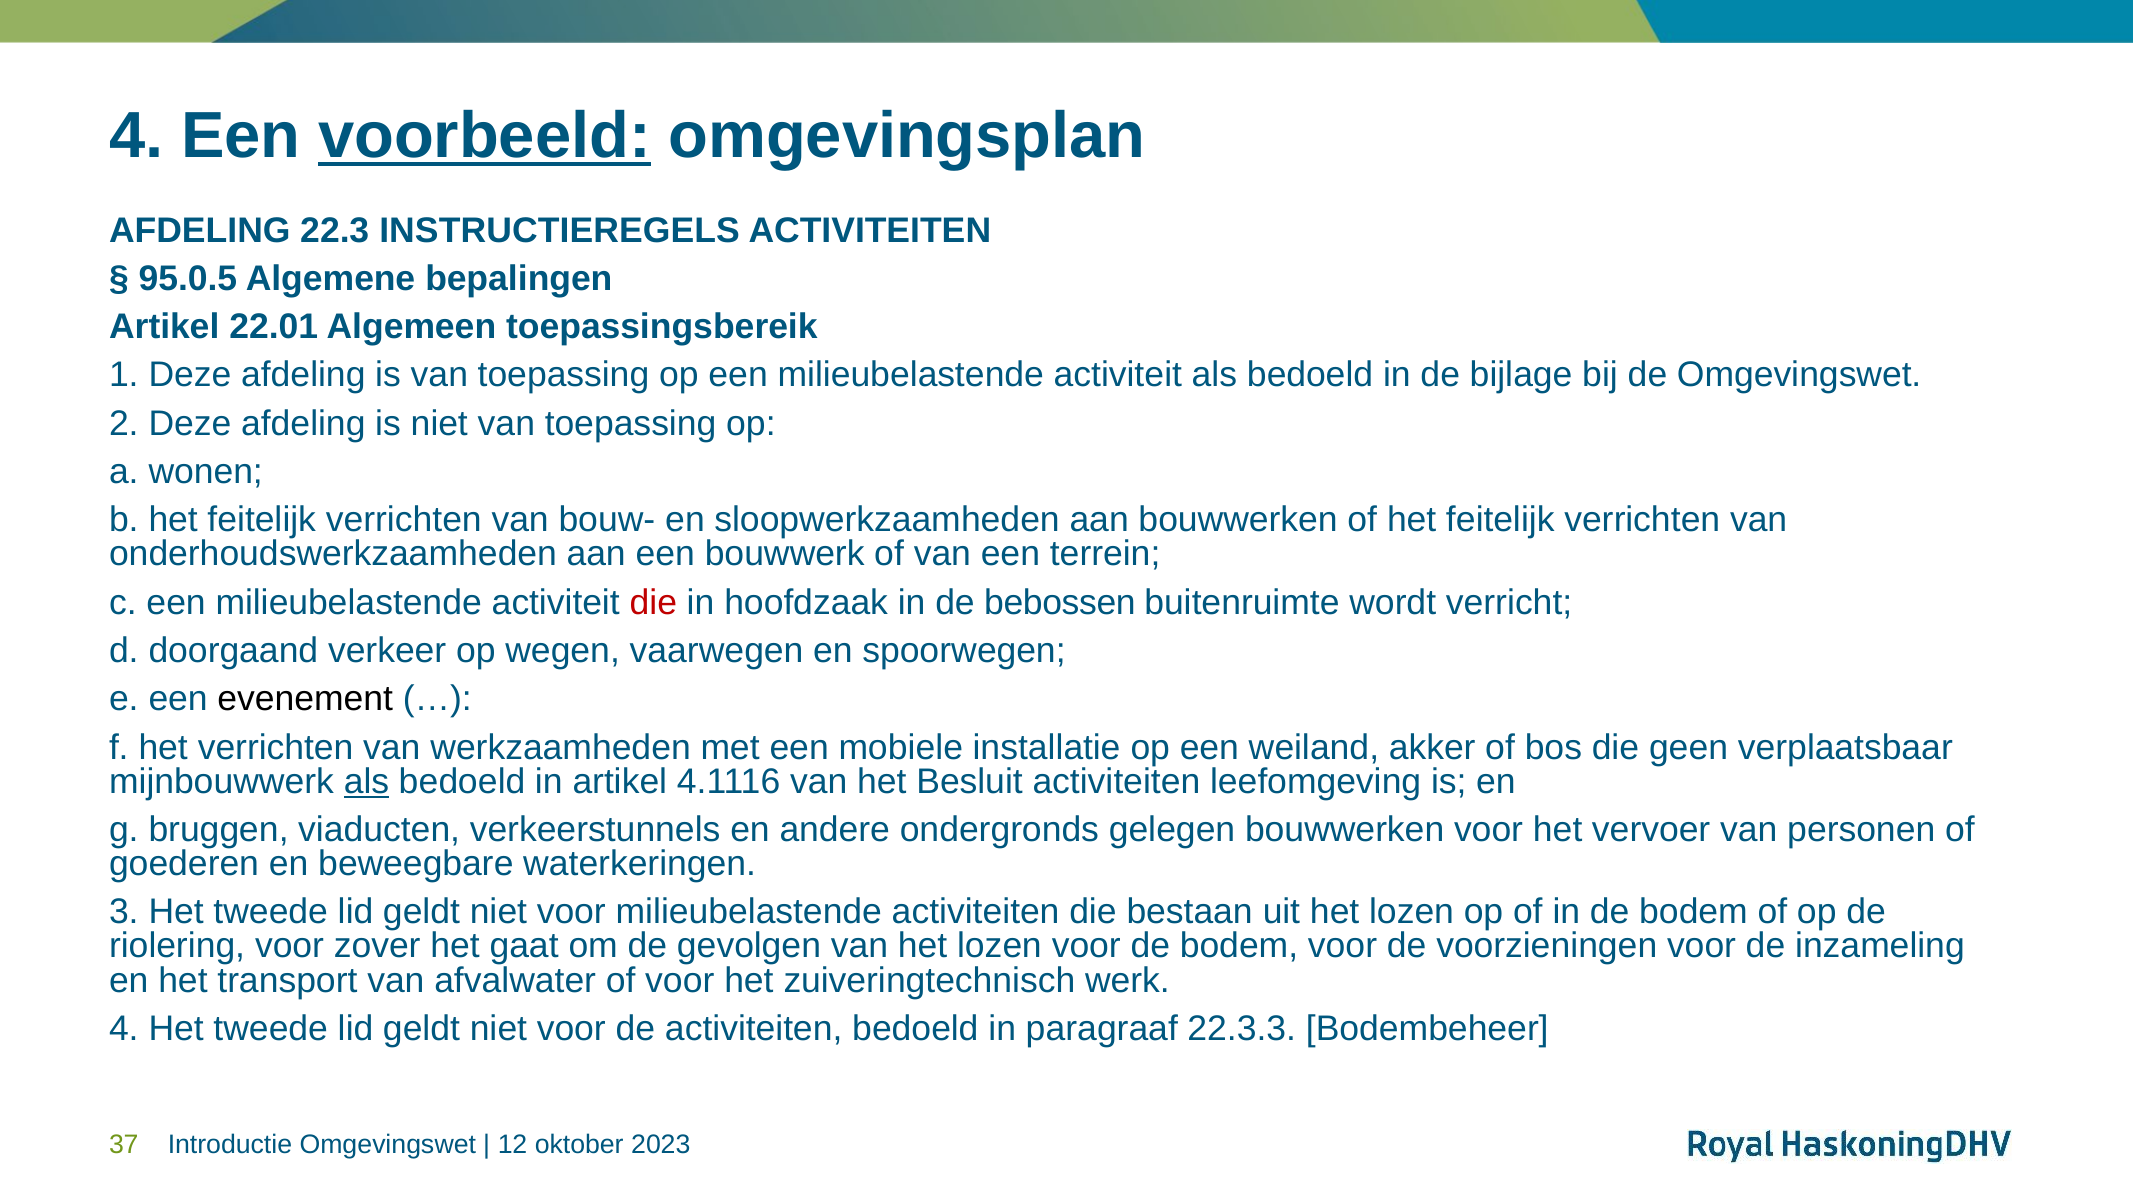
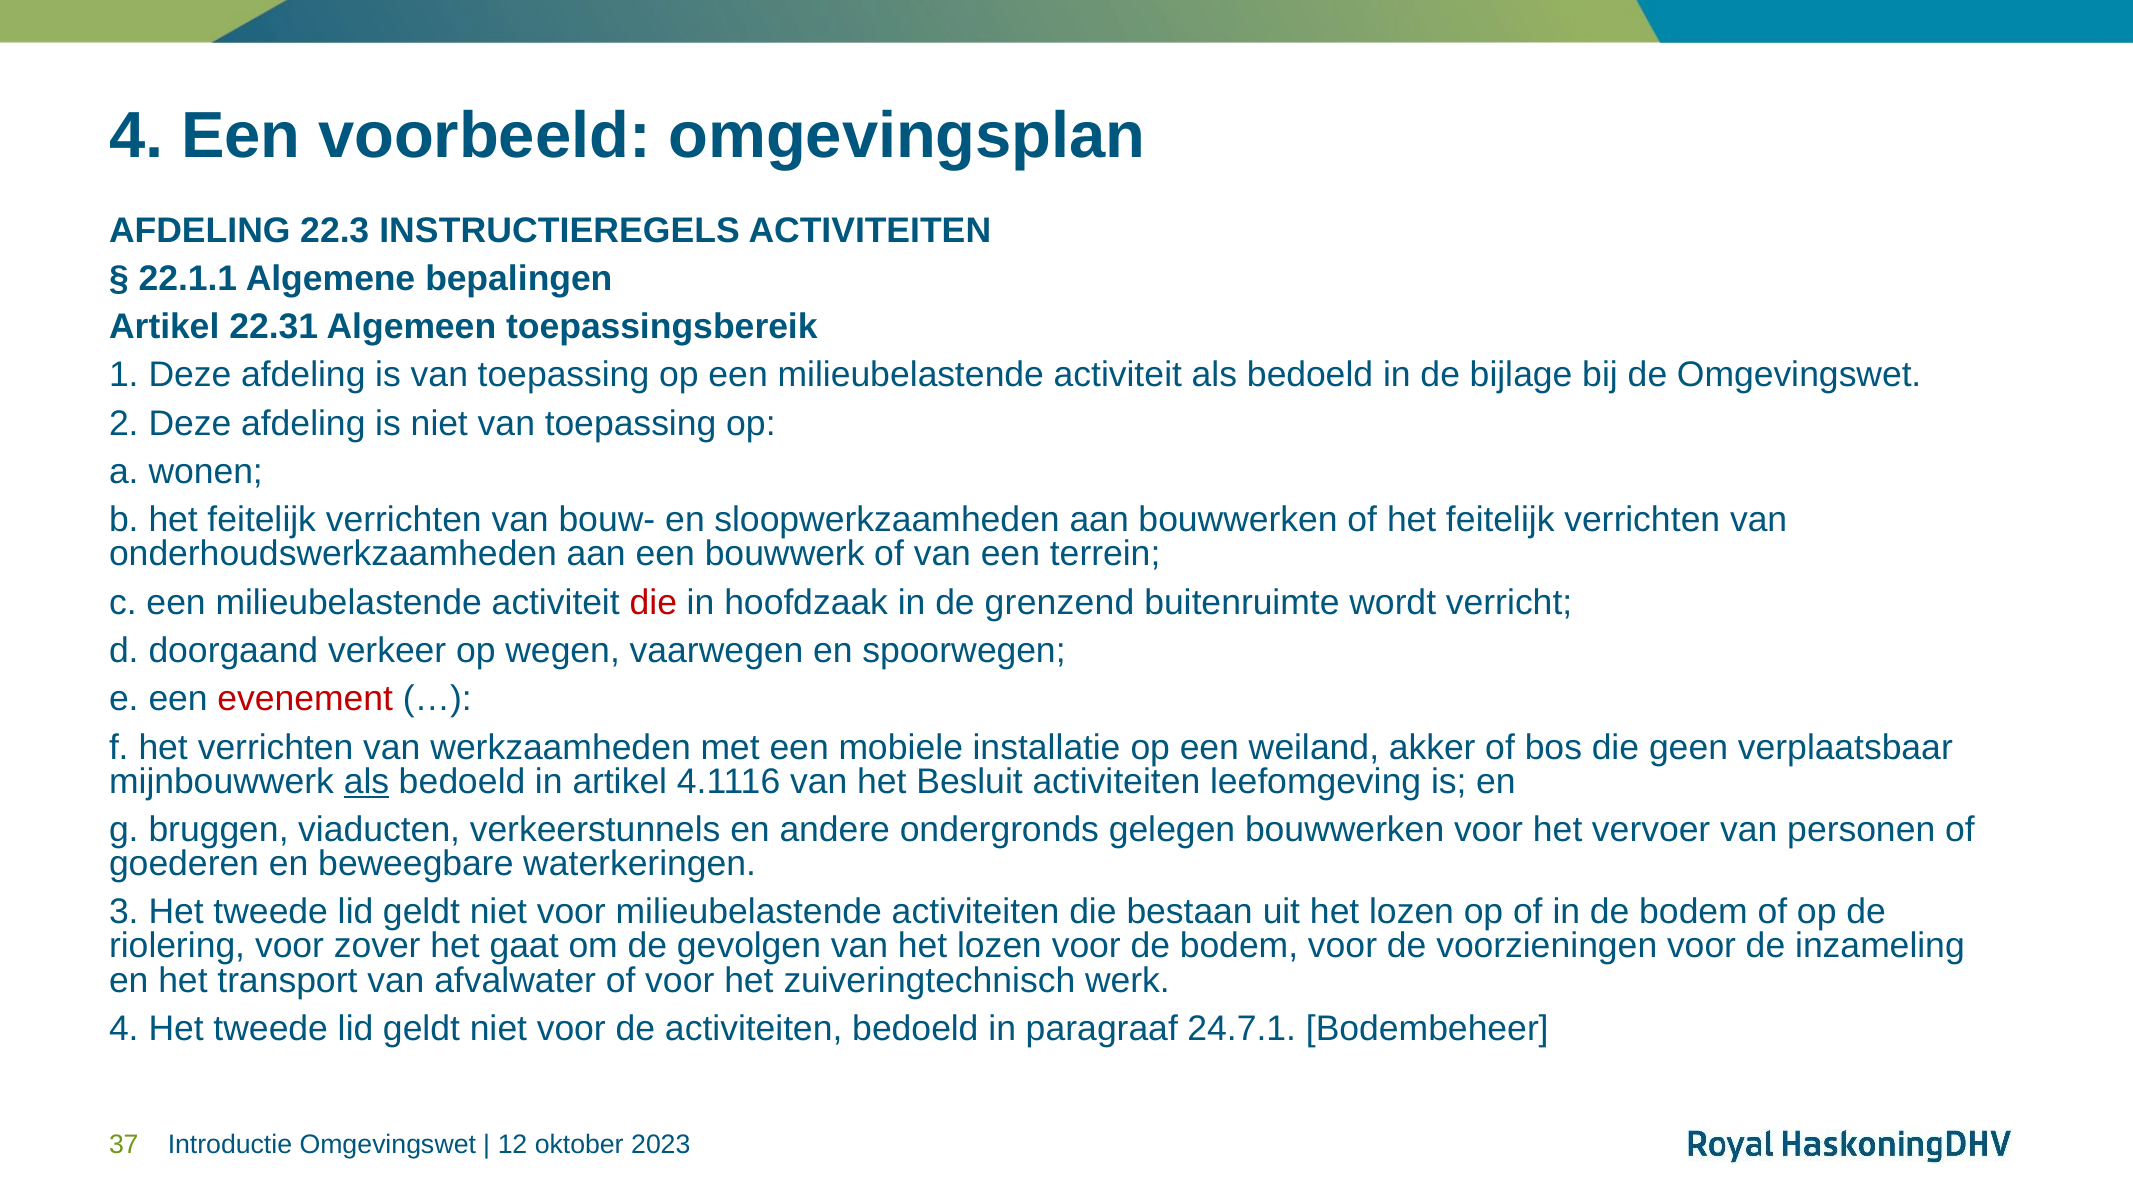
voorbeeld underline: present -> none
95.0.5: 95.0.5 -> 22.1.1
22.01: 22.01 -> 22.31
bebossen: bebossen -> grenzend
evenement colour: black -> red
22.3.3: 22.3.3 -> 24.7.1
